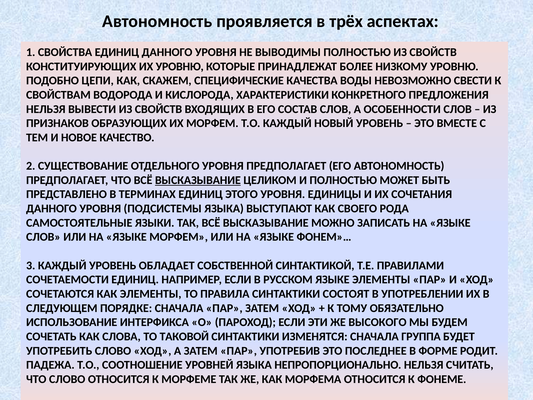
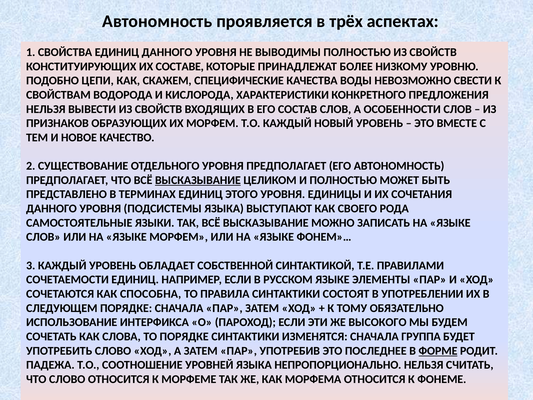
ИХ УРОВНЮ: УРОВНЮ -> СОСТАВЕ
КАК ЭЛЕМЕНТЫ: ЭЛЕМЕНТЫ -> СПОСОБНА
ТО ТАКОВОЙ: ТАКОВОЙ -> ПОРЯДКЕ
ФОРМЕ underline: none -> present
